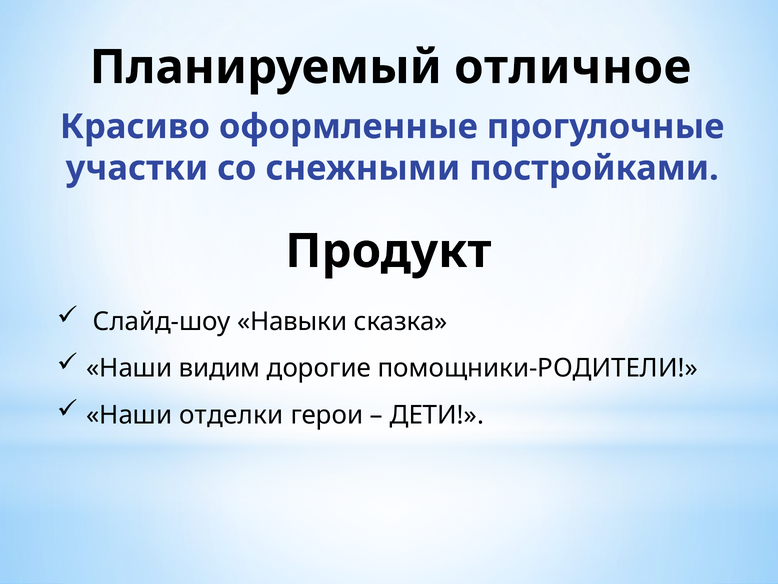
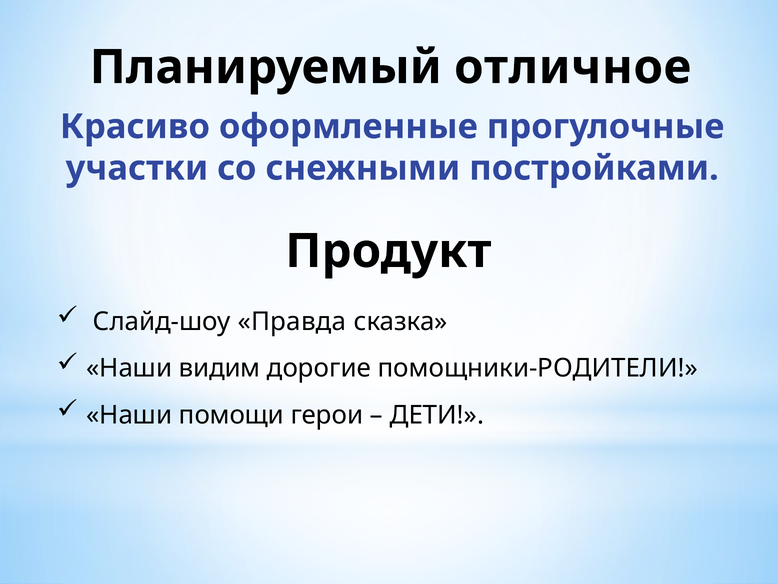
Навыки: Навыки -> Правда
отделки: отделки -> помощи
